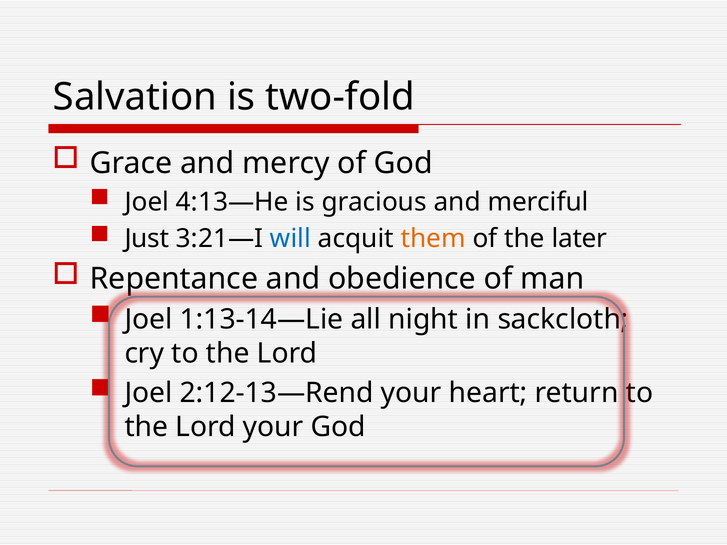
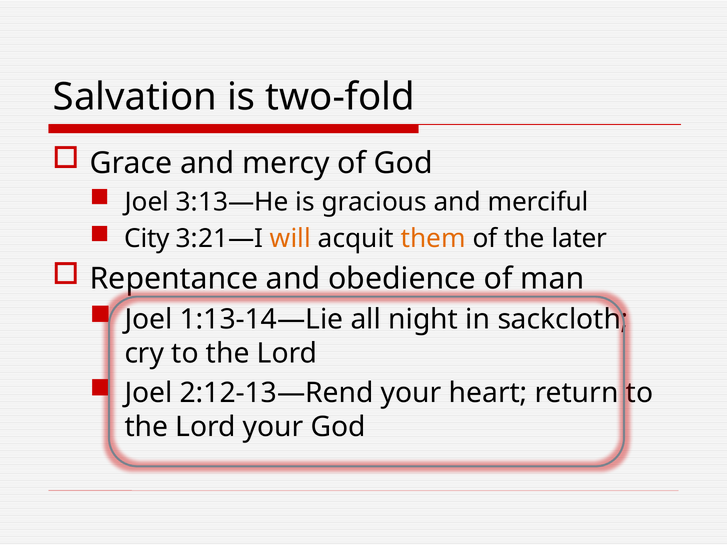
4:13—He: 4:13—He -> 3:13—He
Just: Just -> City
will colour: blue -> orange
